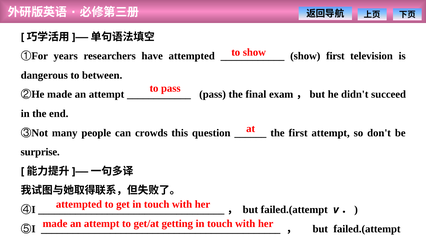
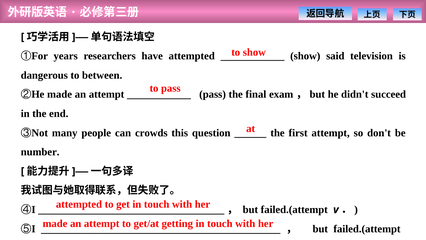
show first: first -> said
surprise: surprise -> number
